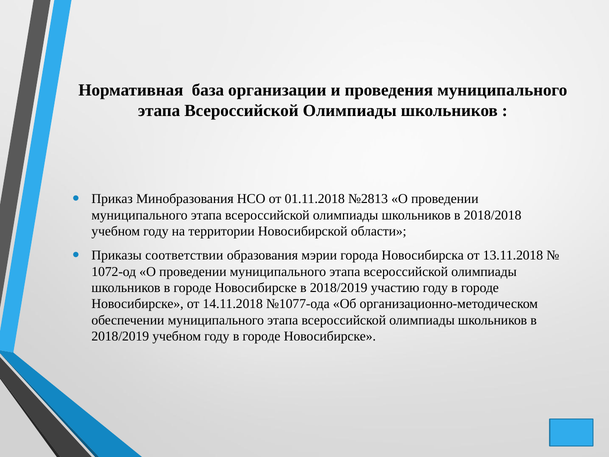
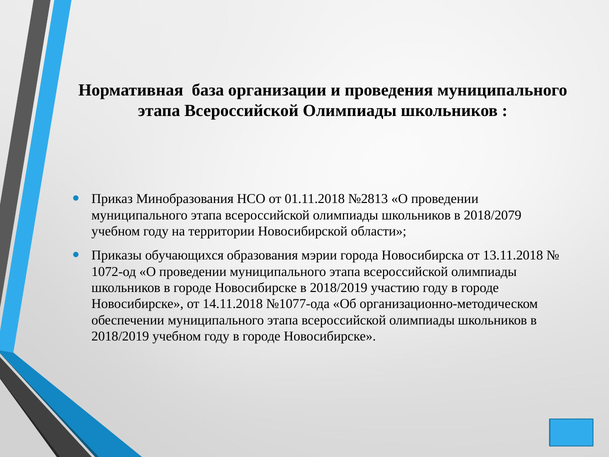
2018/2018: 2018/2018 -> 2018/2079
соответствии: соответствии -> обучающихся
